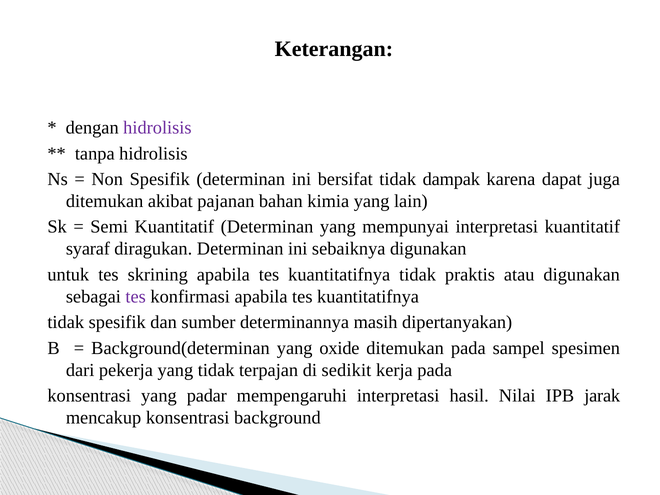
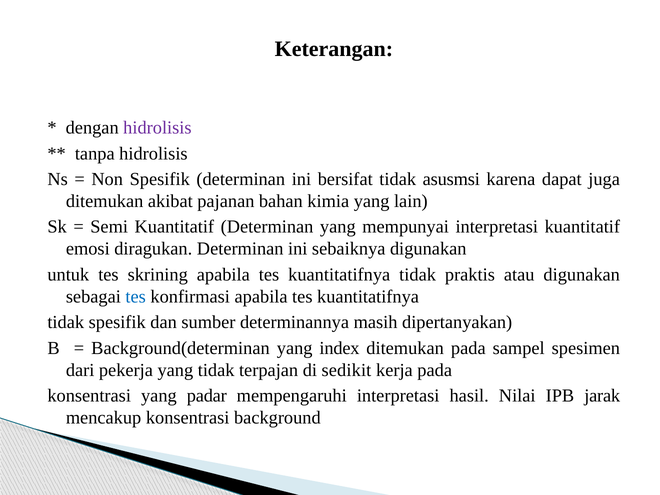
dampak: dampak -> asusmsi
syaraf: syaraf -> emosi
tes at (136, 297) colour: purple -> blue
oxide: oxide -> index
